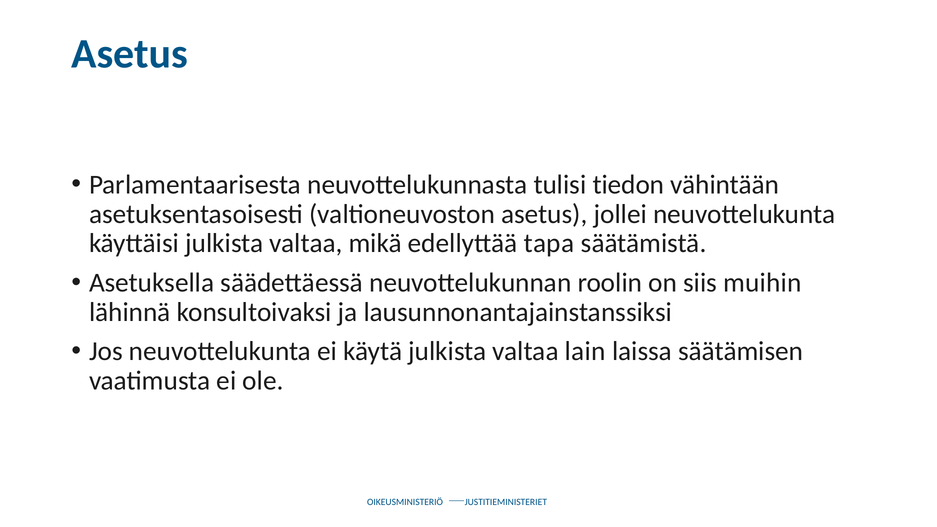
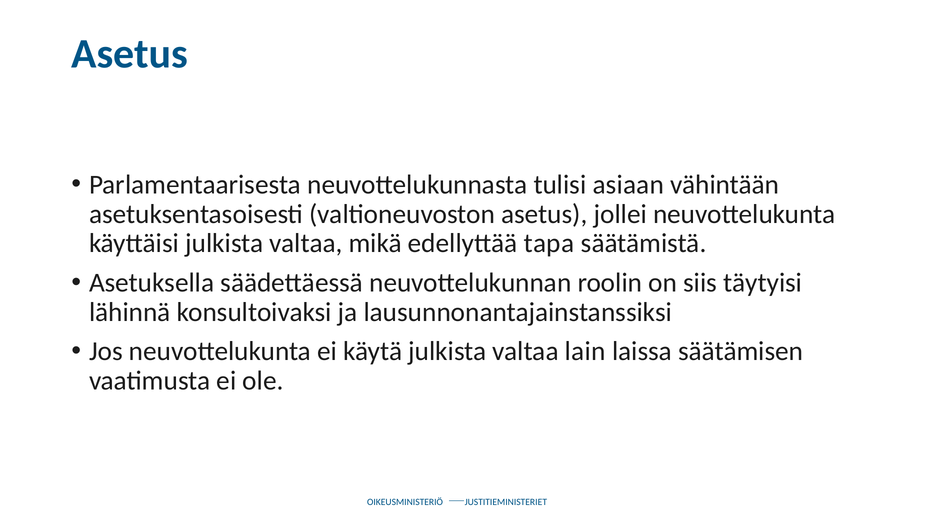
tiedon: tiedon -> asiaan
muihin: muihin -> täytyisi
